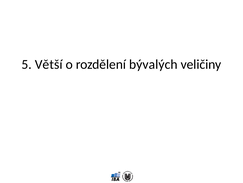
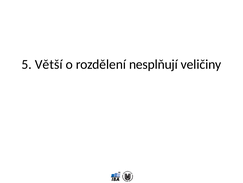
bývalých: bývalých -> nesplňují
